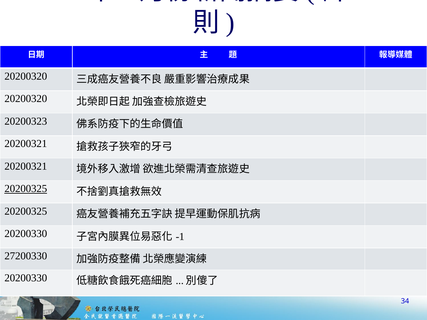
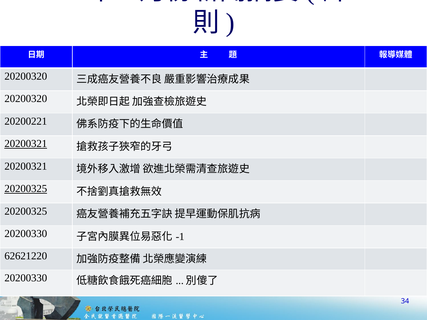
20200323: 20200323 -> 20200221
20200321 at (26, 144) underline: none -> present
27200330: 27200330 -> 62621220
